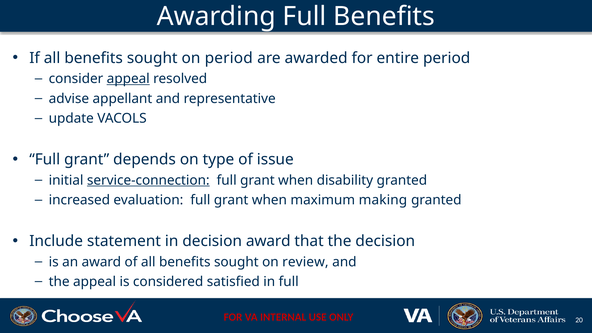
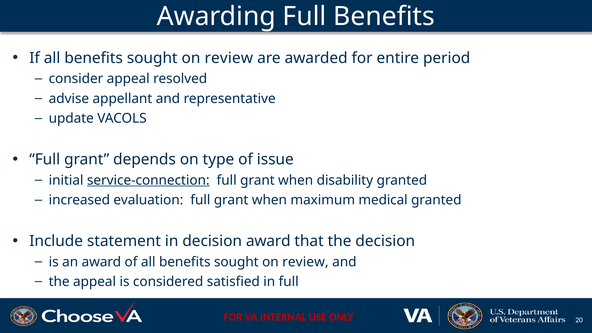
period at (229, 58): period -> review
appeal at (128, 79) underline: present -> none
making: making -> medical
